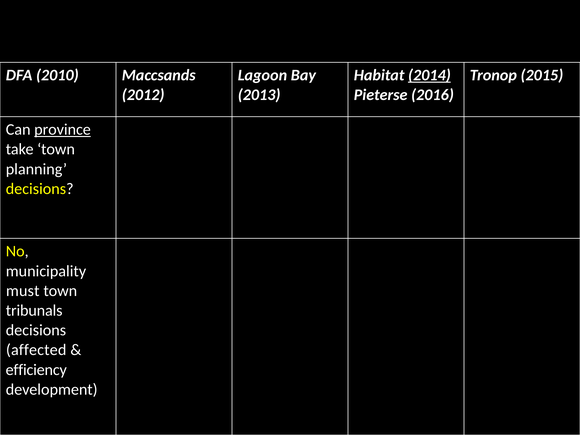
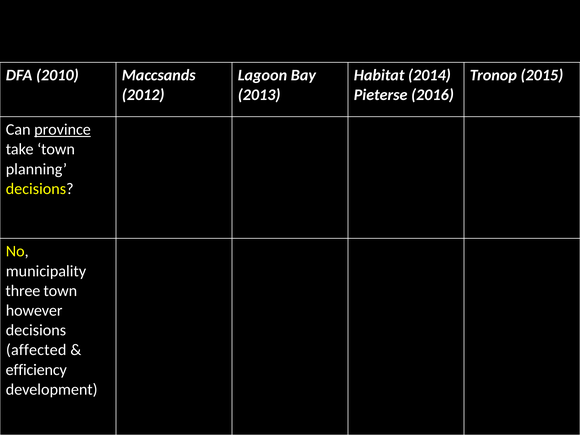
2014 underline: present -> none
must: must -> three
tribunals: tribunals -> however
